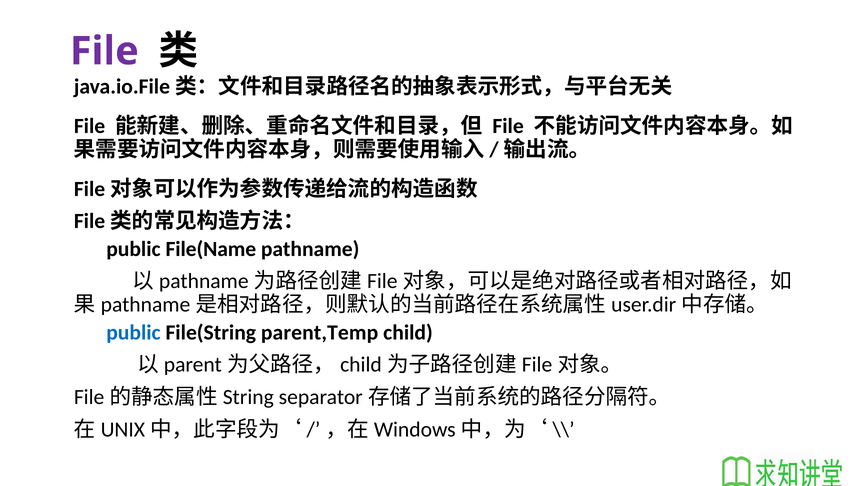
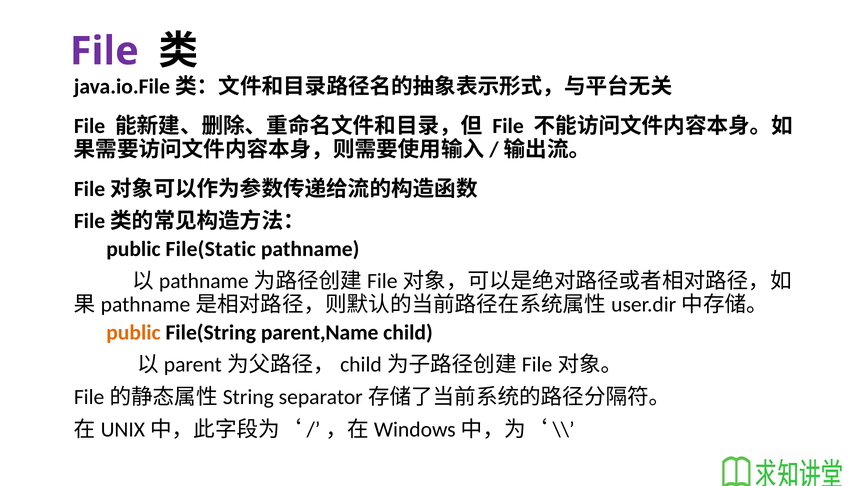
File(Name: File(Name -> File(Static
public at (133, 332) colour: blue -> orange
parent,Temp: parent,Temp -> parent,Name
